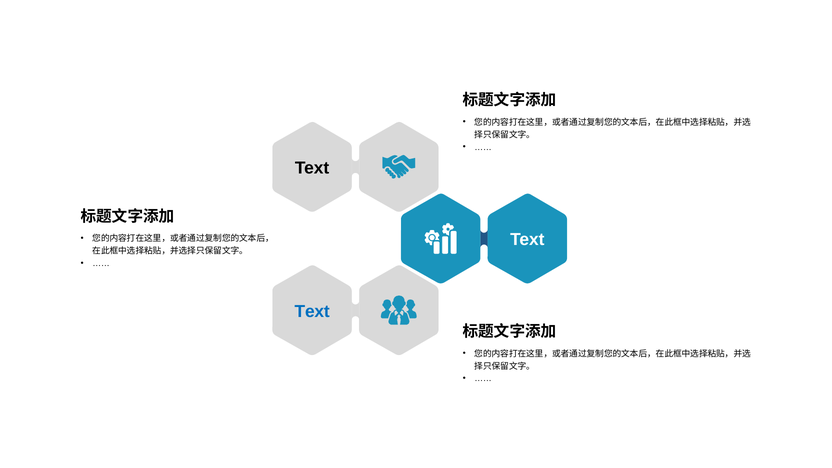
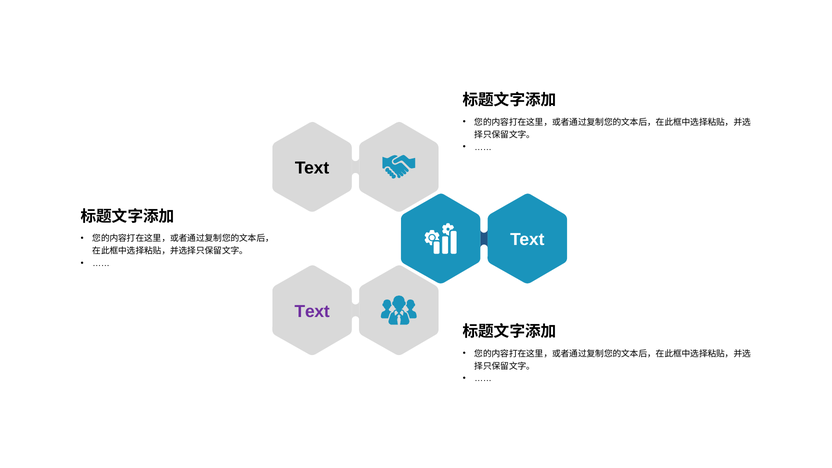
Text at (312, 311) colour: blue -> purple
